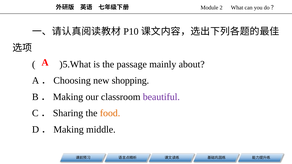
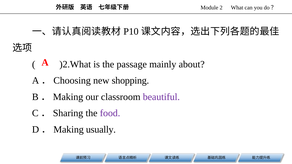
)5.What: )5.What -> )2.What
food colour: orange -> purple
middle: middle -> usually
